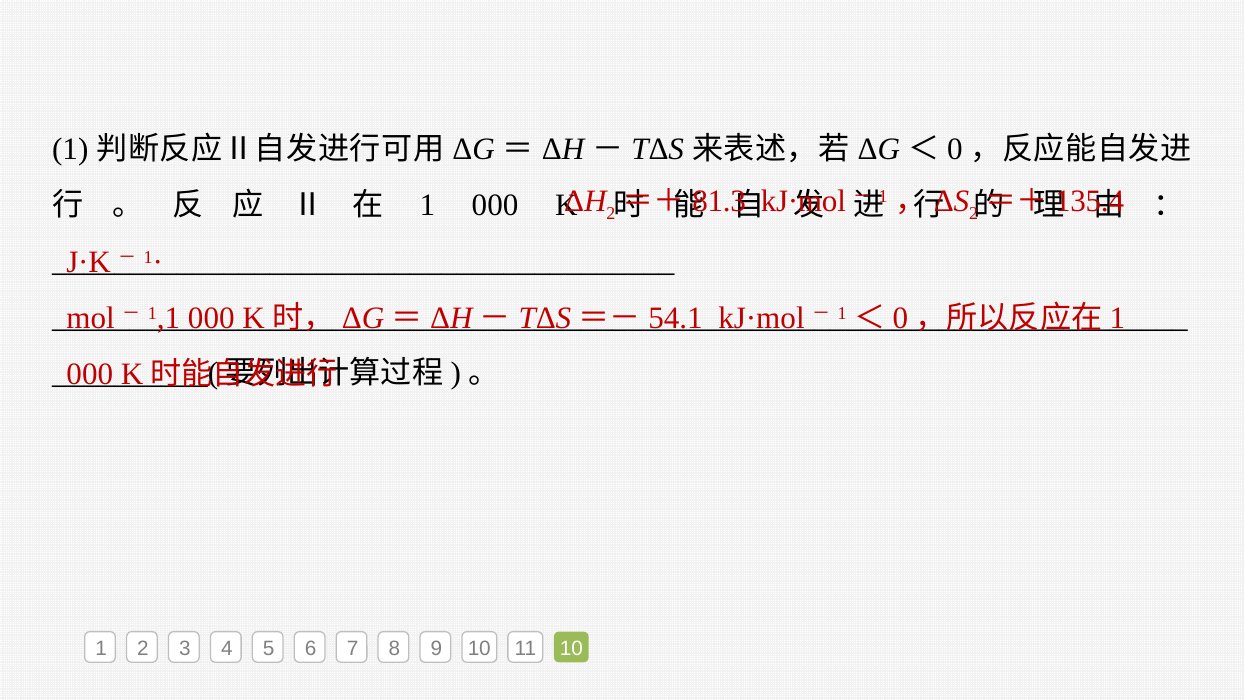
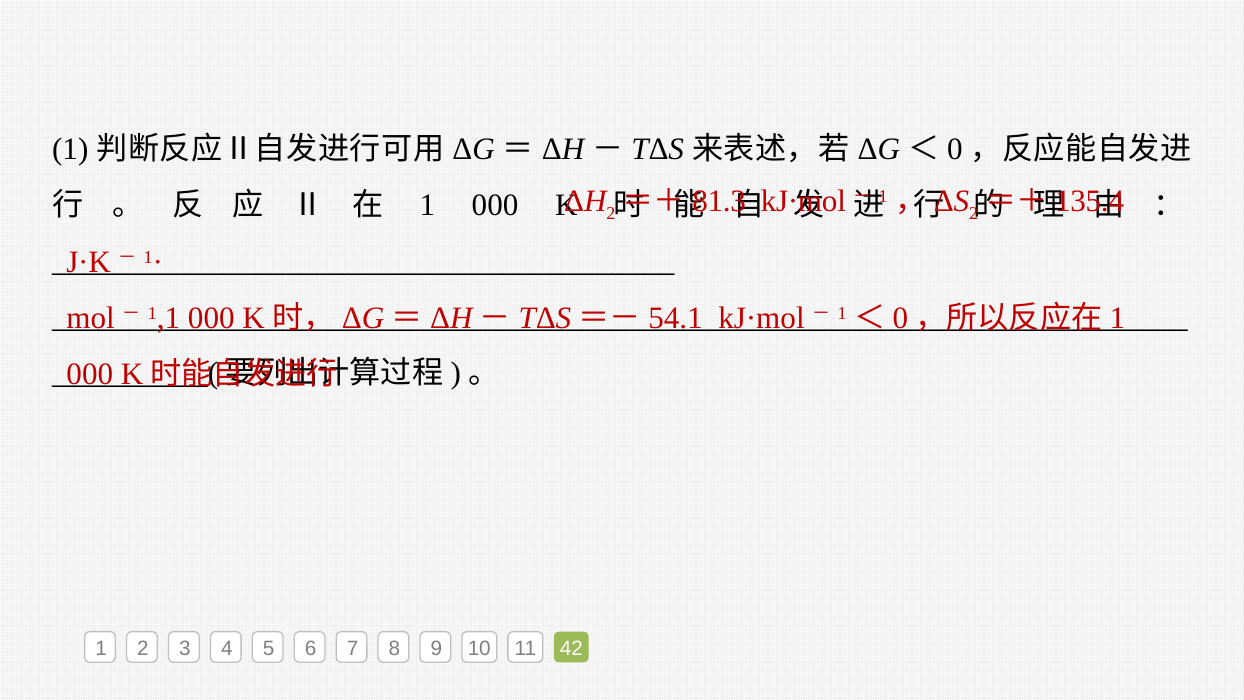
11 10: 10 -> 42
